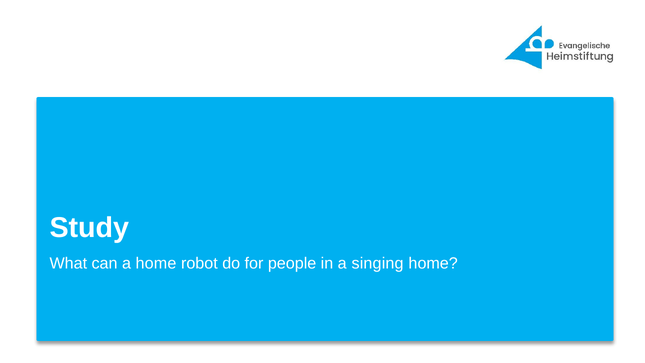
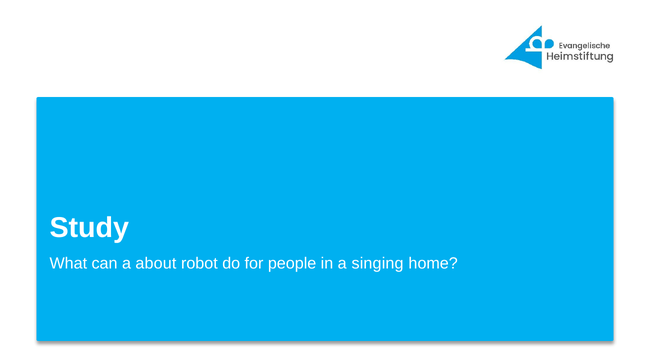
a home: home -> about
